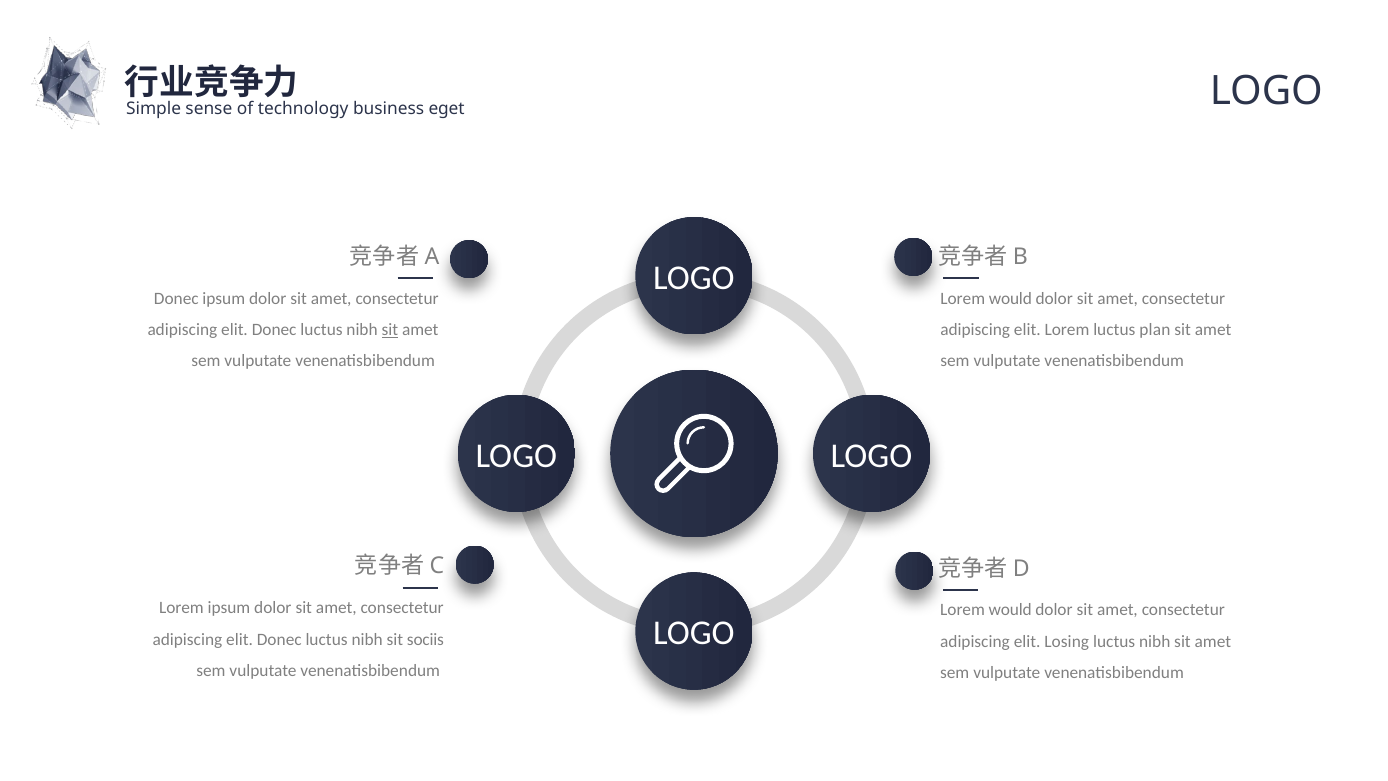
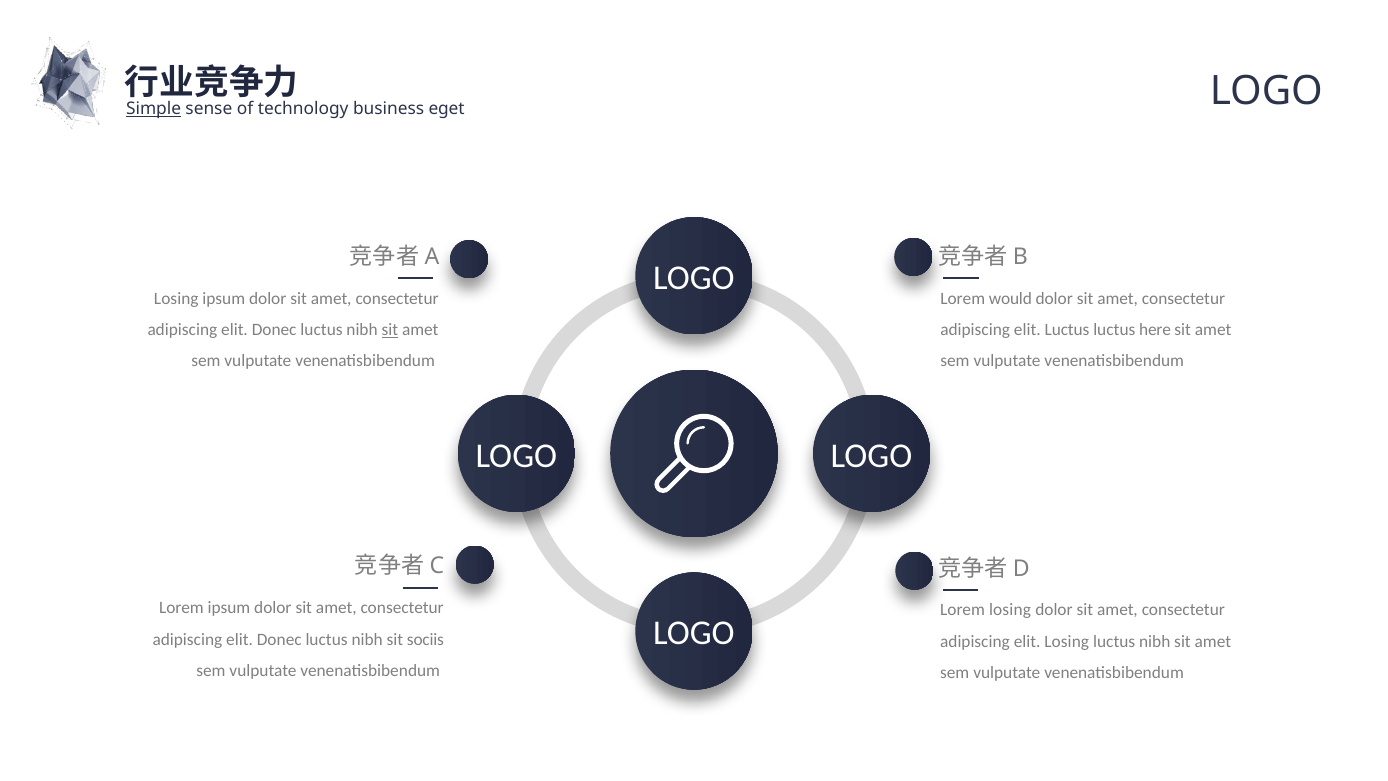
Simple underline: none -> present
Donec at (176, 299): Donec -> Losing
elit Lorem: Lorem -> Luctus
plan: plan -> here
would at (1010, 610): would -> losing
